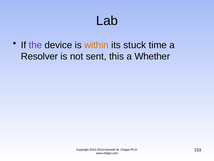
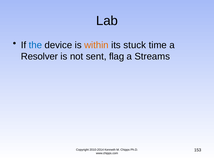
the colour: purple -> blue
this: this -> flag
Whether: Whether -> Streams
